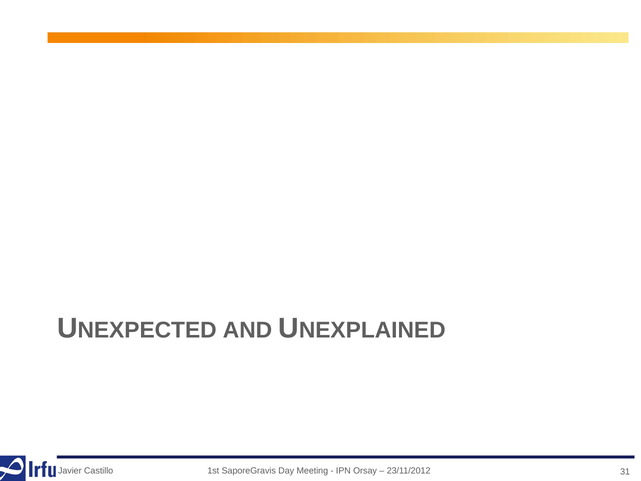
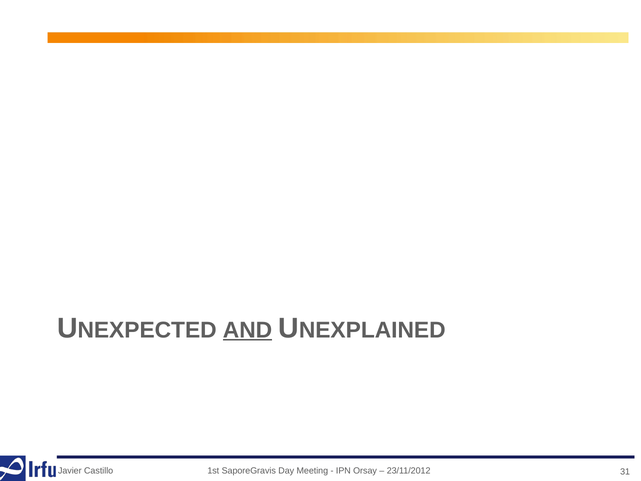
AND underline: none -> present
